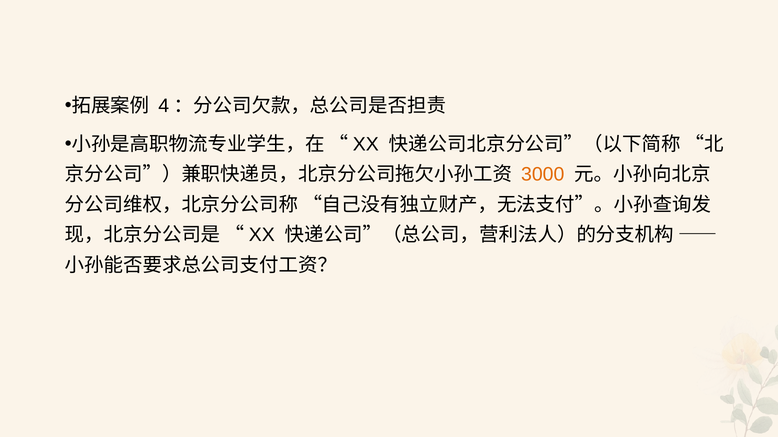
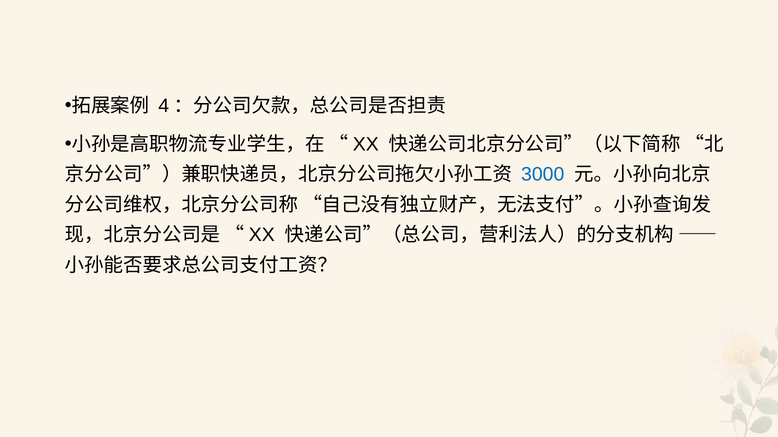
3000 colour: orange -> blue
